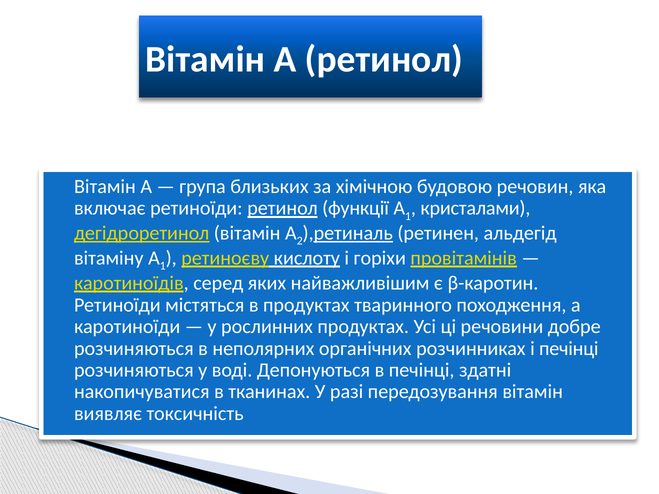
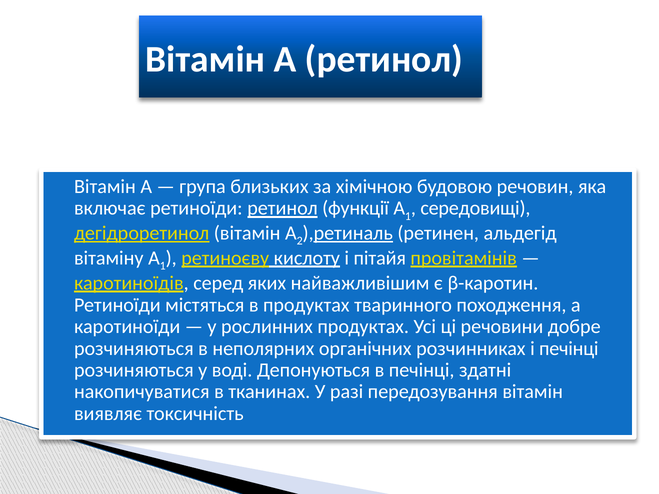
кристалами: кристалами -> середовищі
горіхи: горіхи -> пітайя
